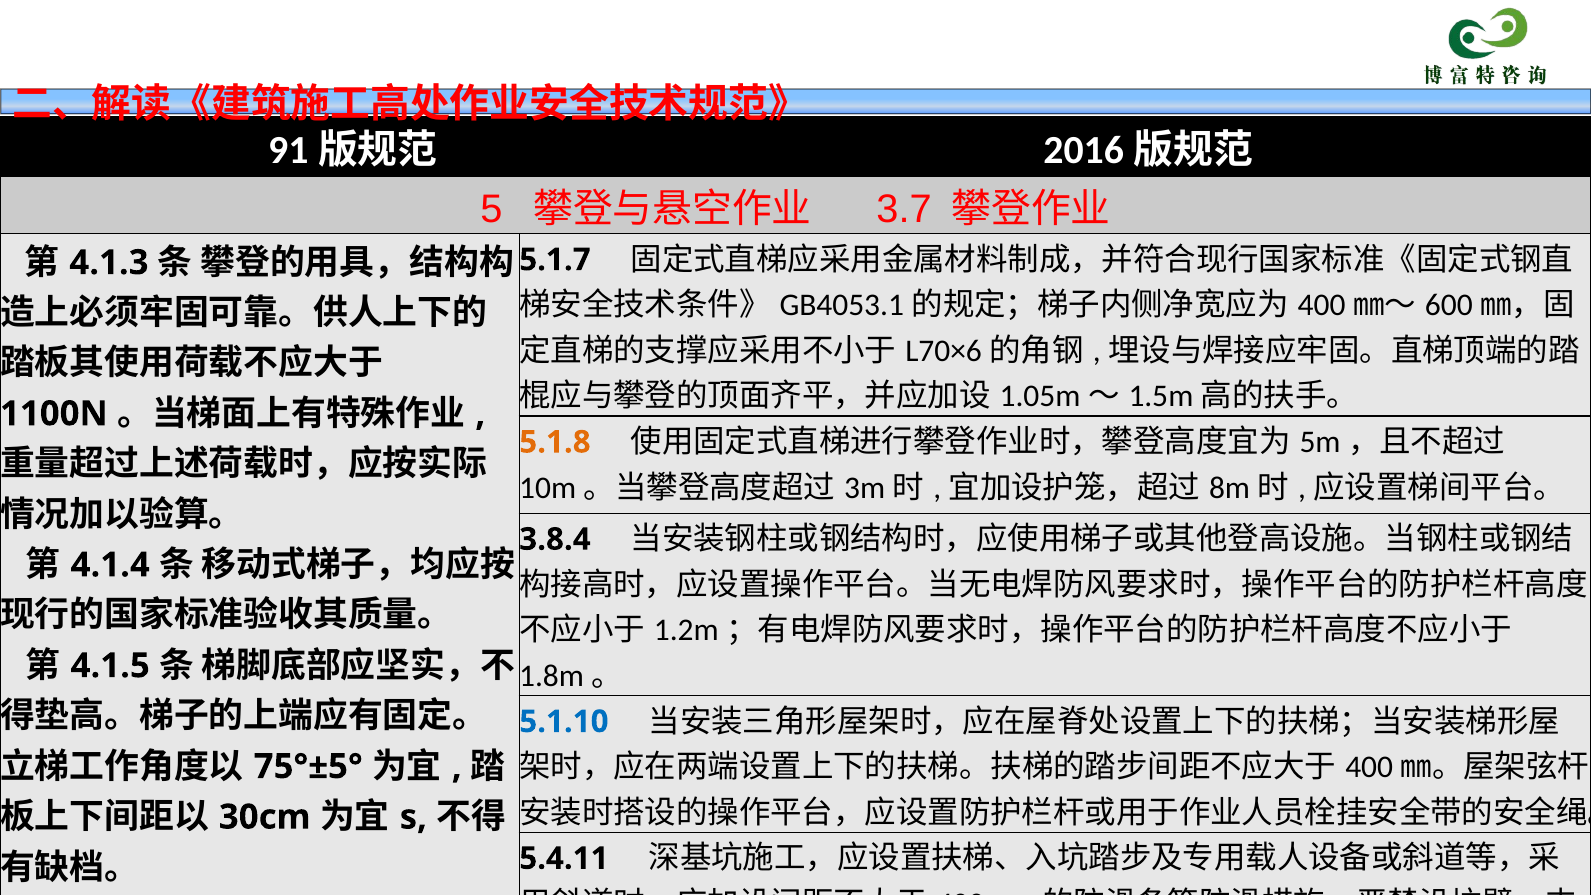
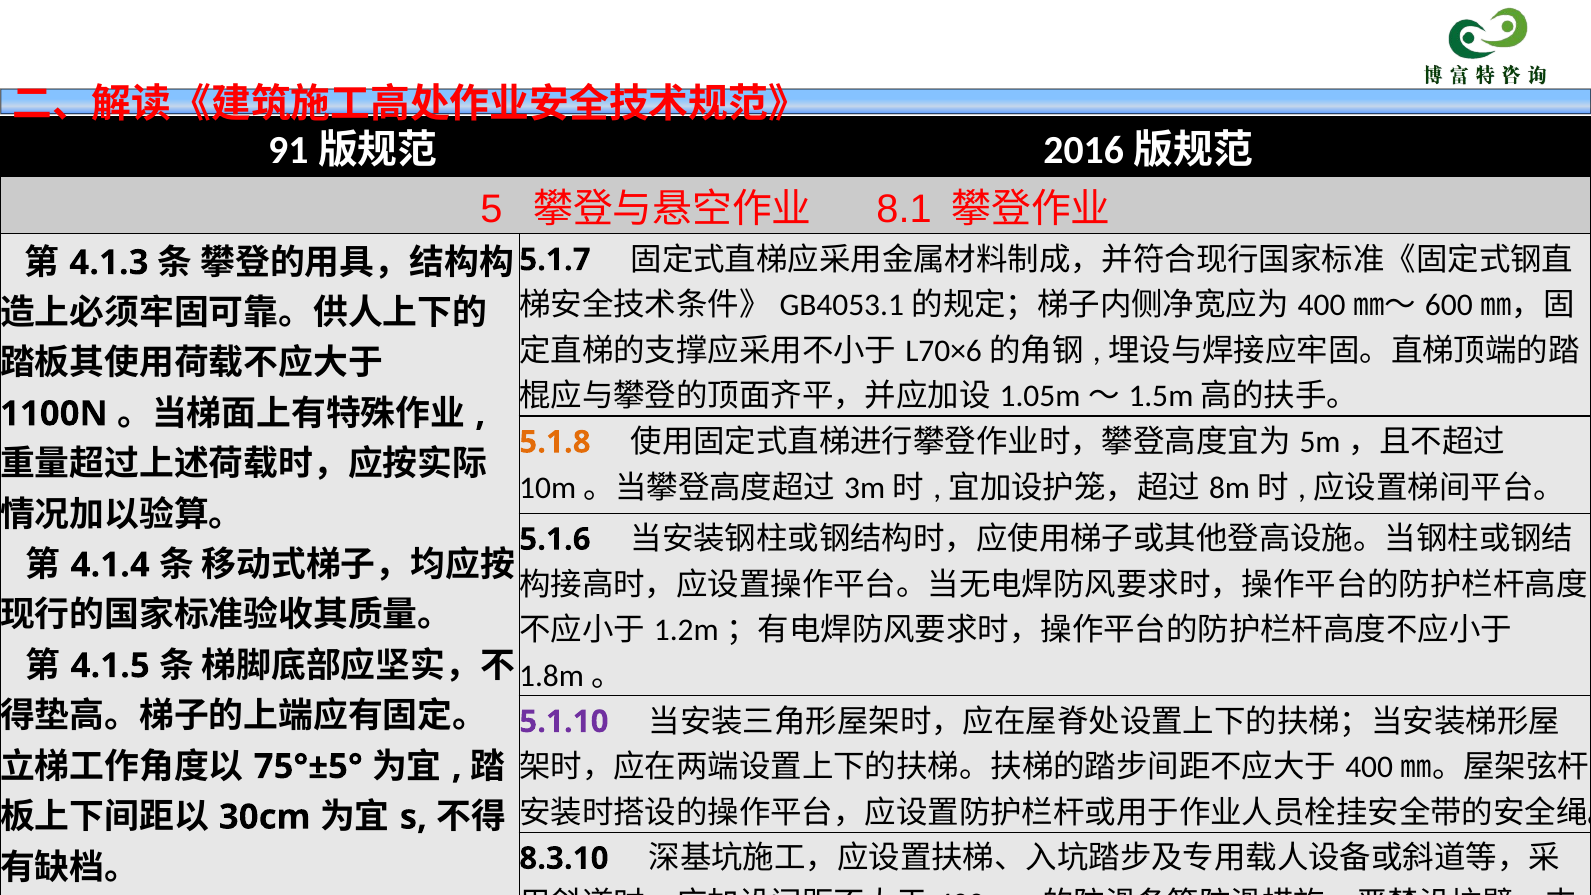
3.7: 3.7 -> 8.1
3.8.4: 3.8.4 -> 5.1.6
5.1.10 colour: blue -> purple
5.4.11: 5.4.11 -> 8.3.10
